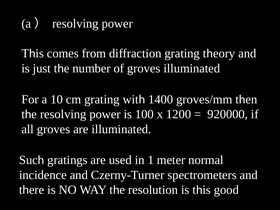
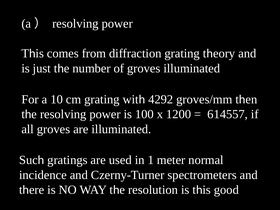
1400: 1400 -> 4292
920000: 920000 -> 614557
